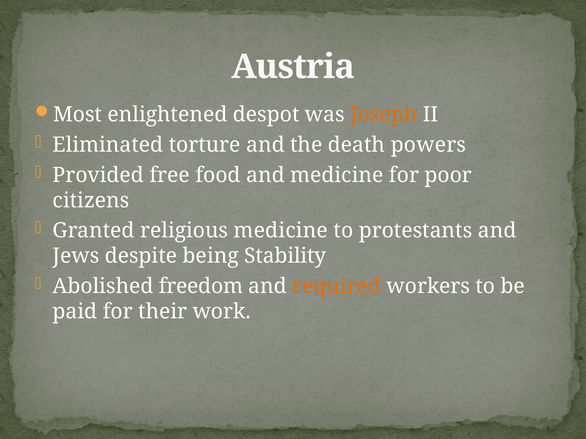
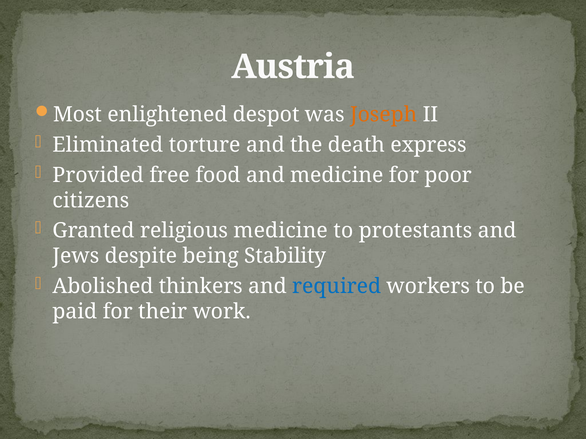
powers: powers -> express
freedom: freedom -> thinkers
required colour: orange -> blue
